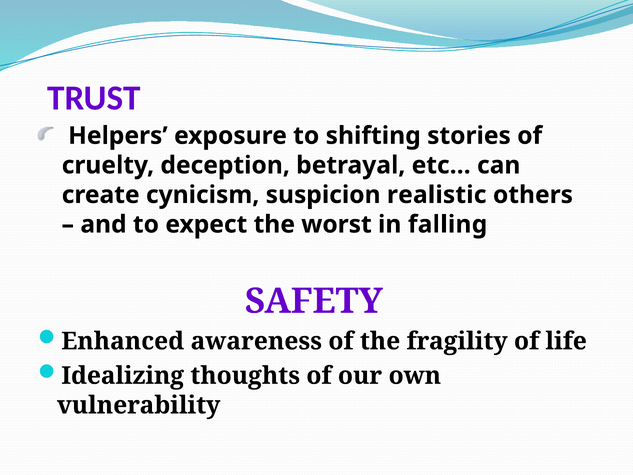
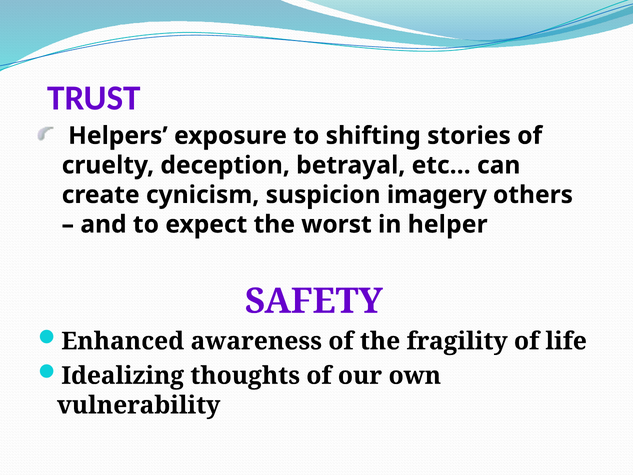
realistic: realistic -> imagery
falling: falling -> helper
